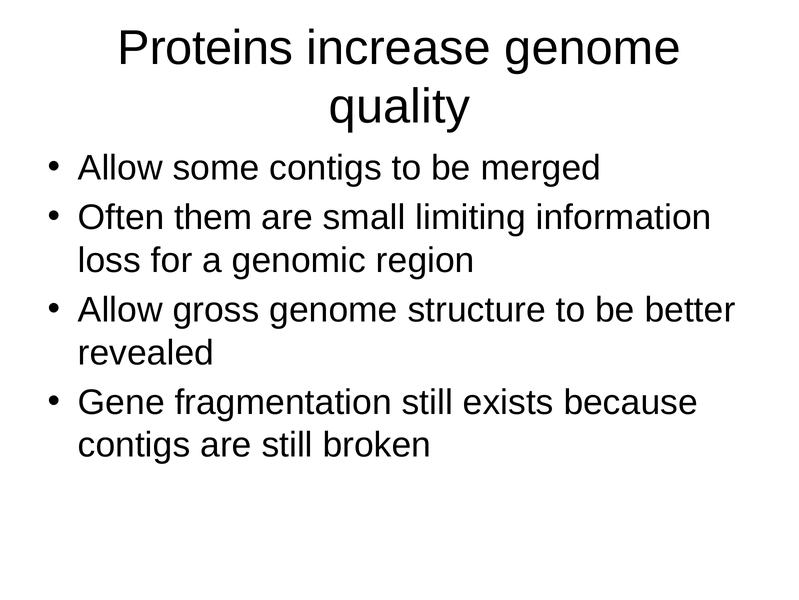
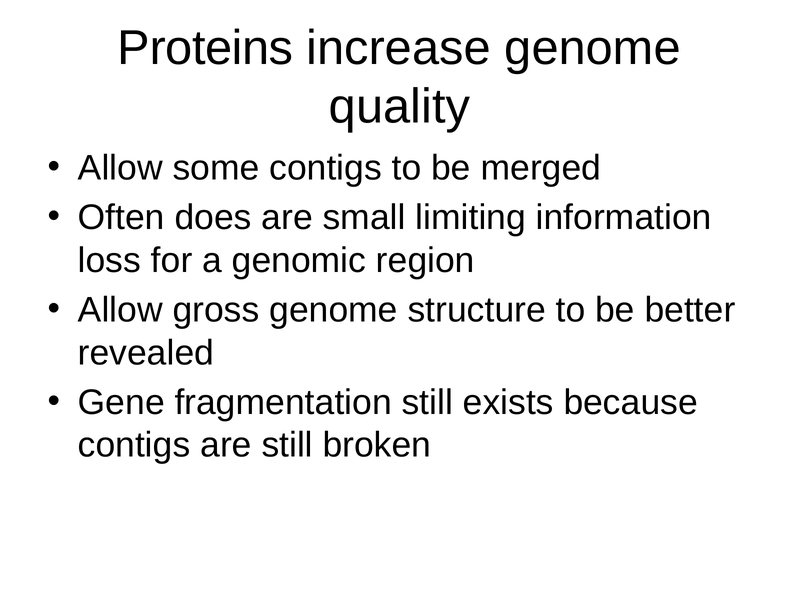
them: them -> does
